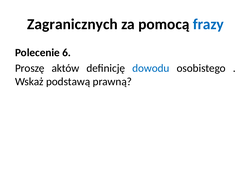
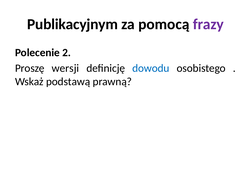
Zagranicznych: Zagranicznych -> Publikacyjnym
frazy colour: blue -> purple
6: 6 -> 2
aktów: aktów -> wersji
